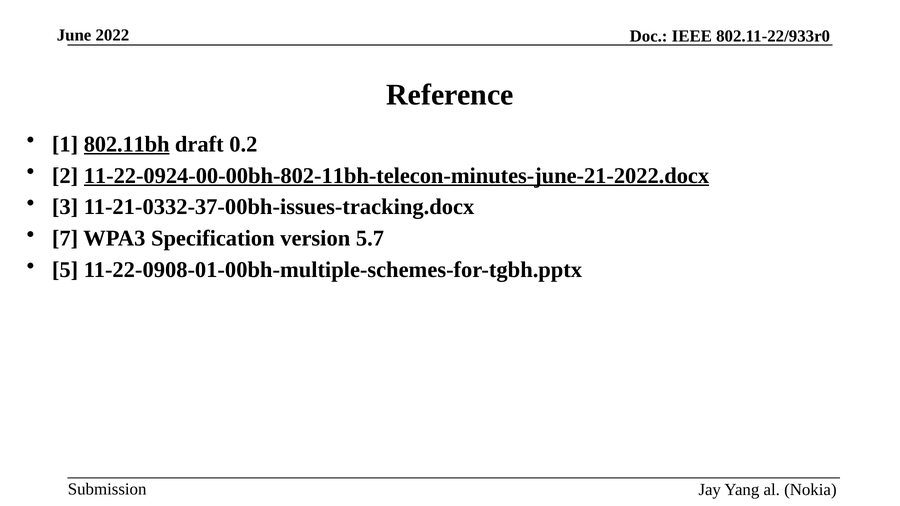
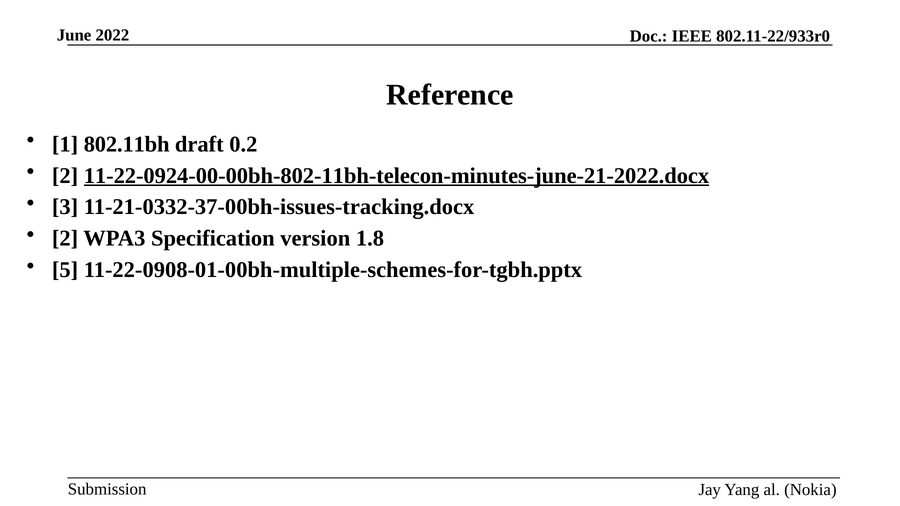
802.11bh underline: present -> none
7 at (65, 239): 7 -> 2
5.7: 5.7 -> 1.8
